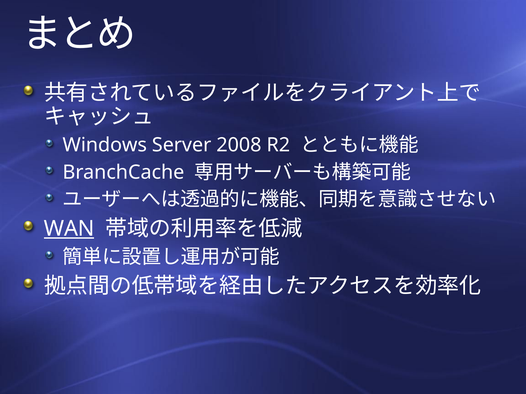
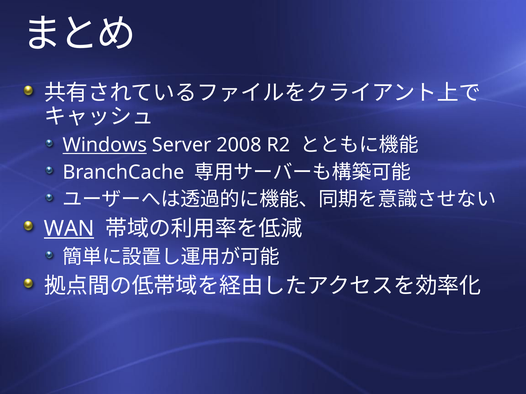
Windows underline: none -> present
